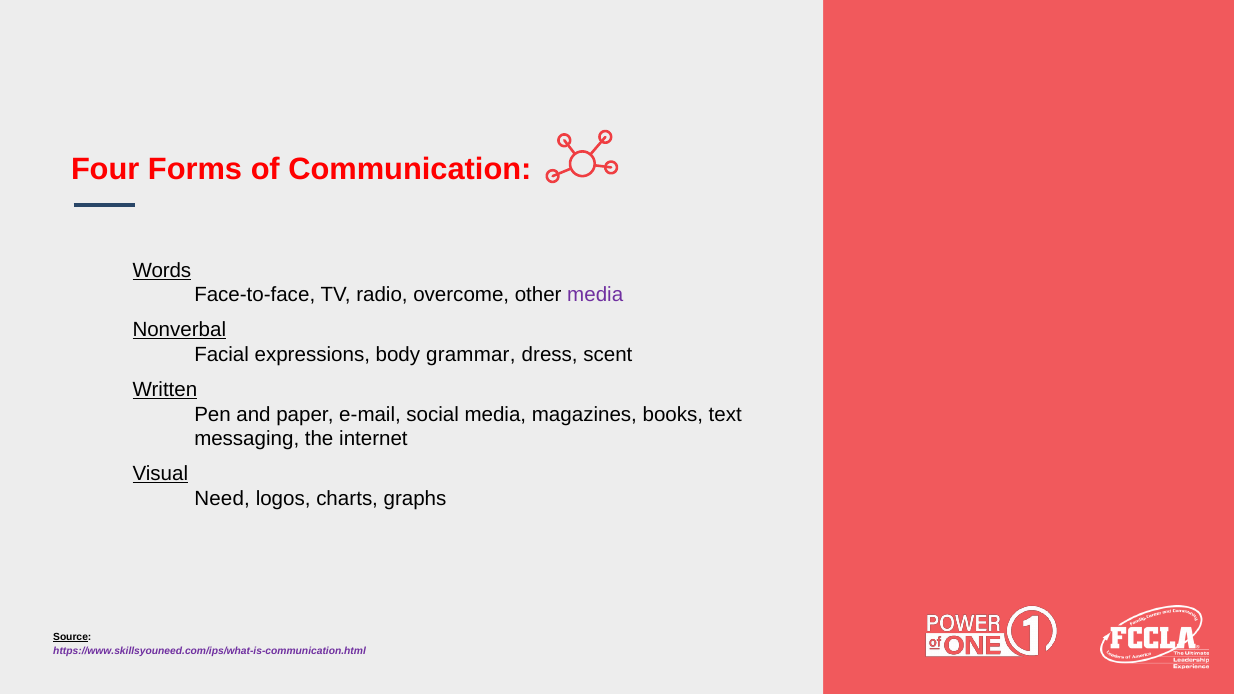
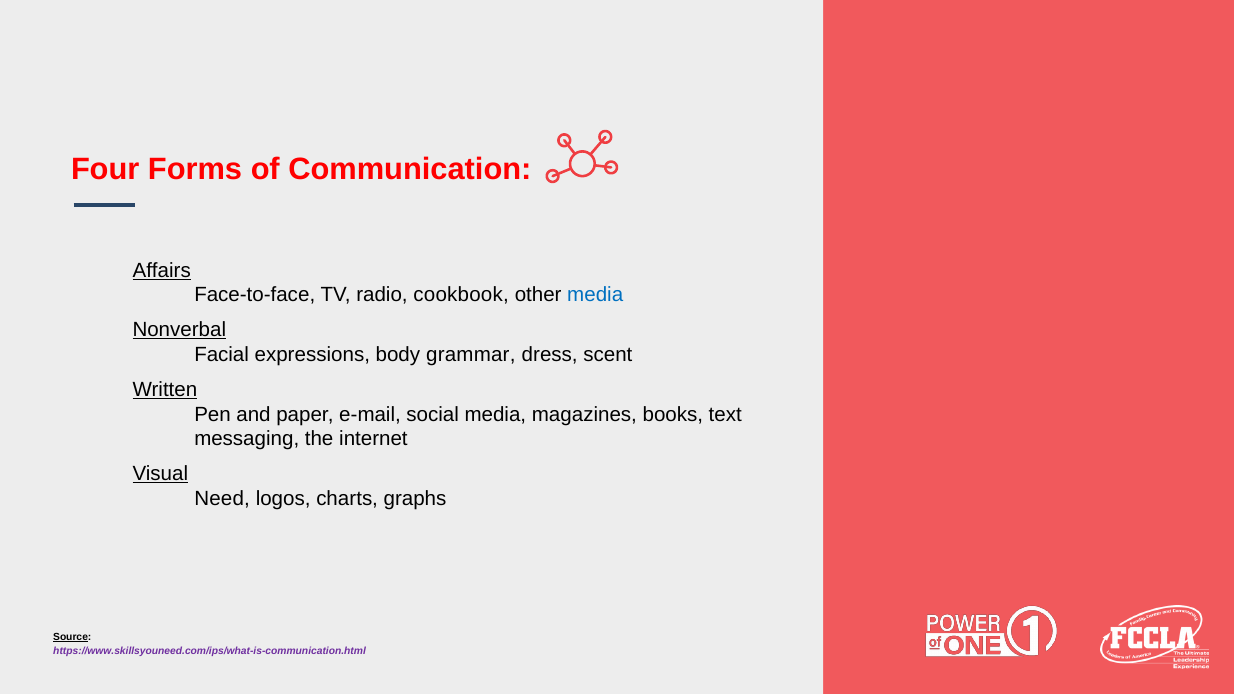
Words: Words -> Affairs
overcome: overcome -> cookbook
media at (595, 295) colour: purple -> blue
